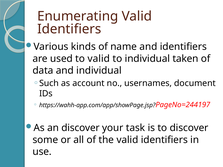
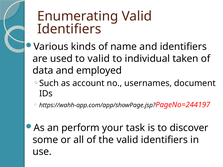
and individual: individual -> employed
an discover: discover -> perform
